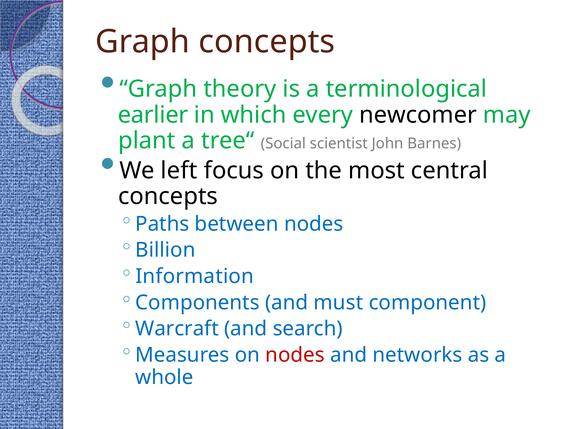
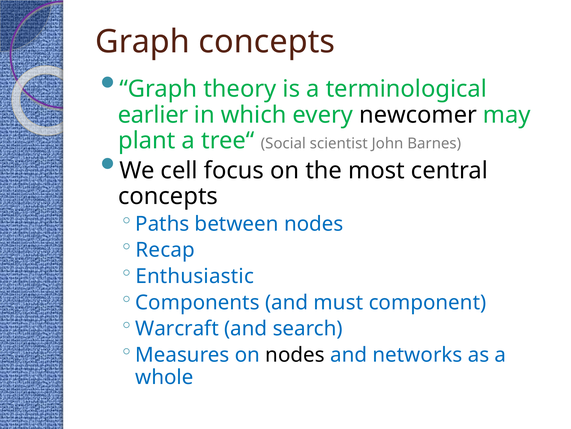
left: left -> cell
Billion: Billion -> Recap
Information: Information -> Enthusiastic
nodes at (295, 354) colour: red -> black
